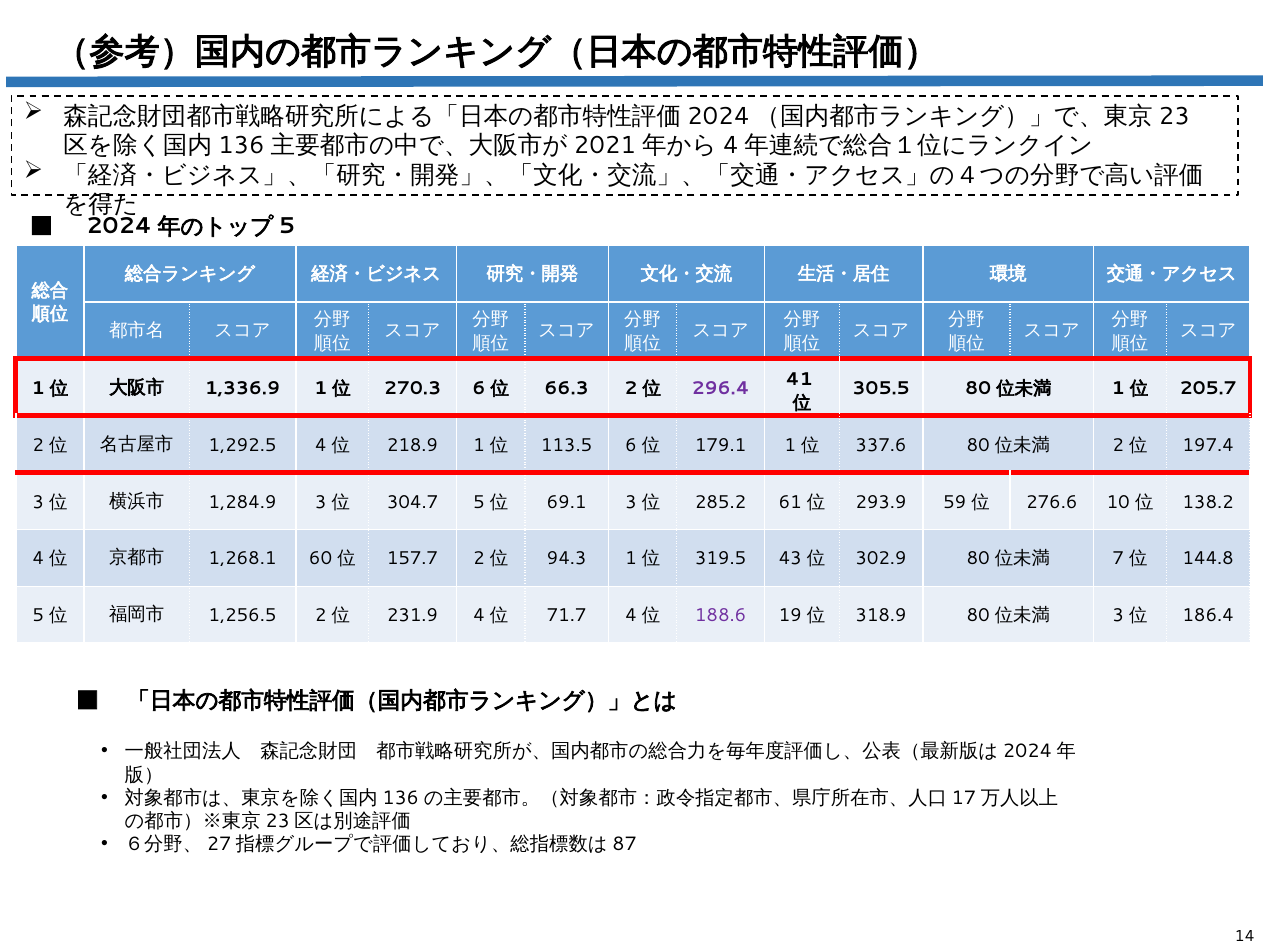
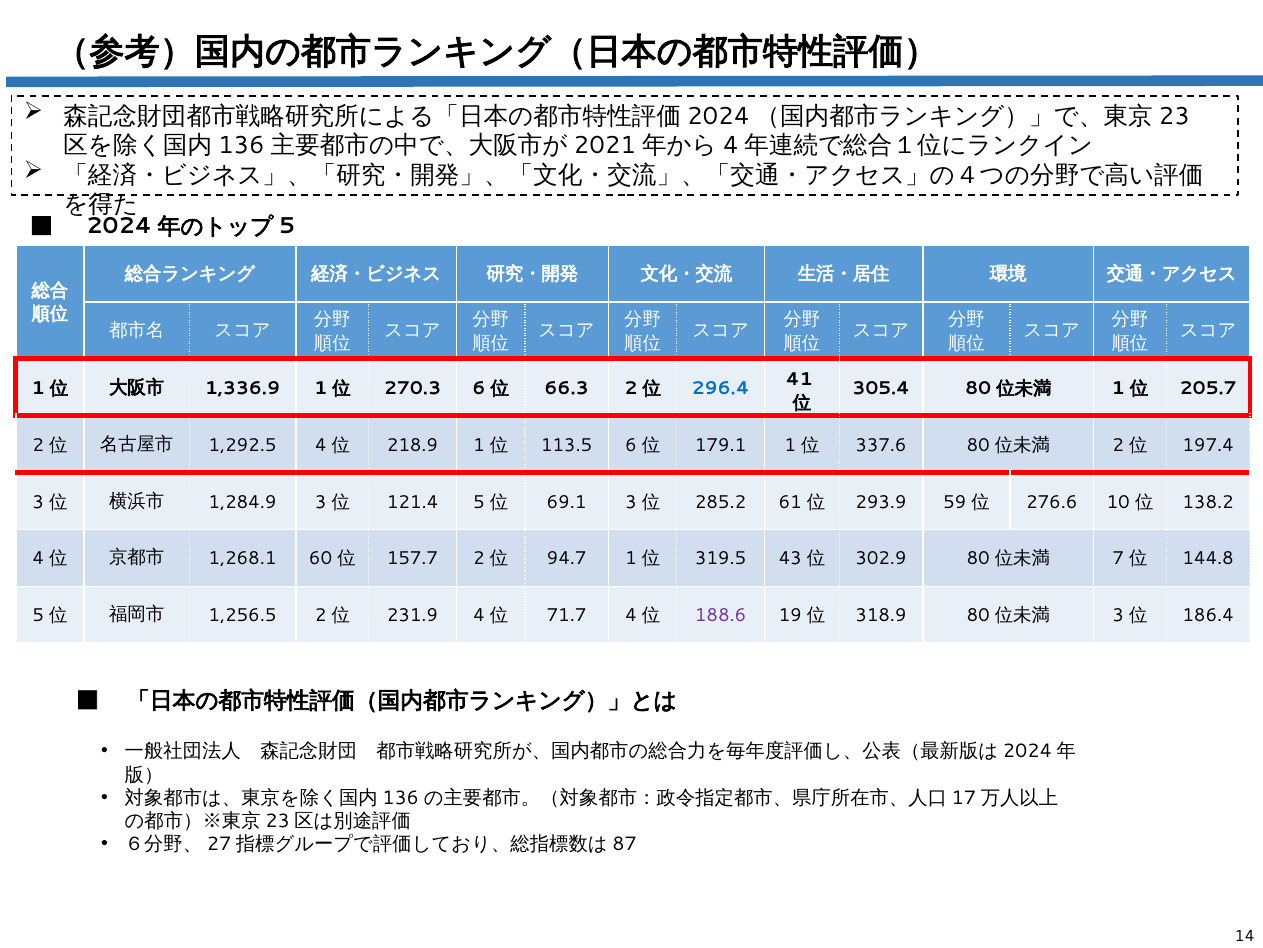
296.4 colour: purple -> blue
305.5: 305.5 -> 305.4
304.7: 304.7 -> 121.4
94.3: 94.3 -> 94.7
